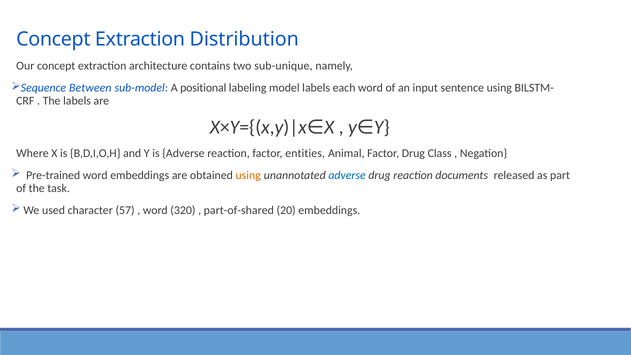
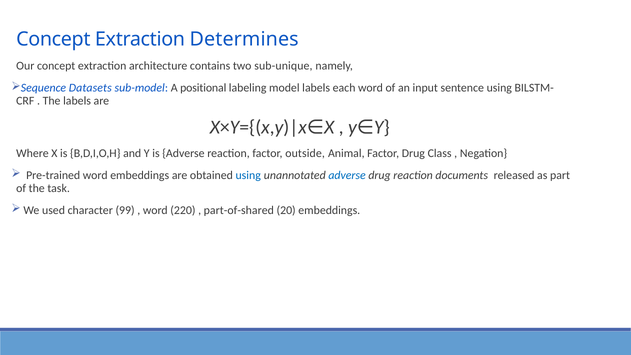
Distribution: Distribution -> Determines
Between: Between -> Datasets
entities: entities -> outside
using at (248, 175) colour: orange -> blue
57: 57 -> 99
320: 320 -> 220
